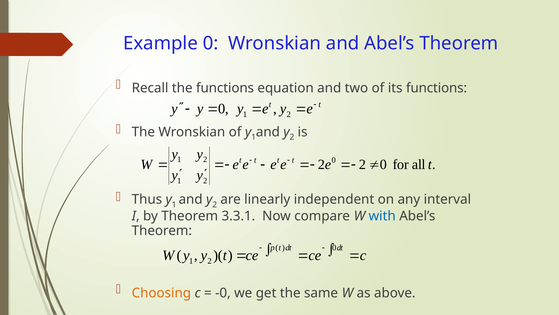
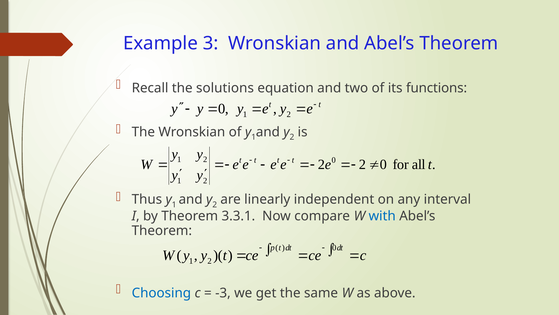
Example 0: 0 -> 3
the functions: functions -> solutions
Choosing colour: orange -> blue
-0: -0 -> -3
